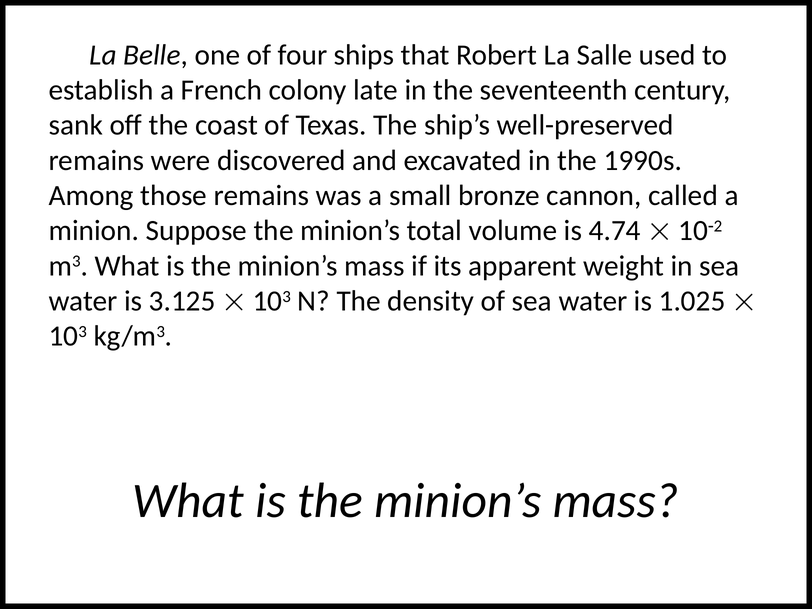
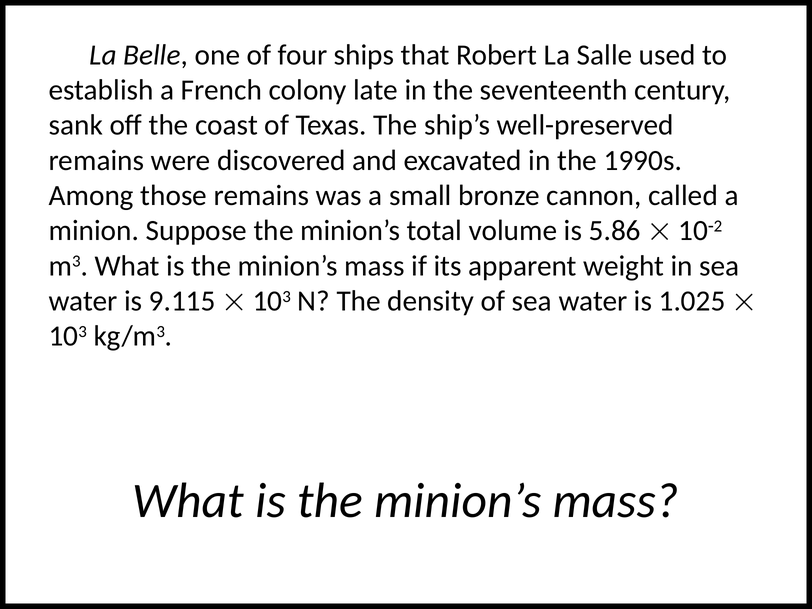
4.74: 4.74 -> 5.86
3.125: 3.125 -> 9.115
